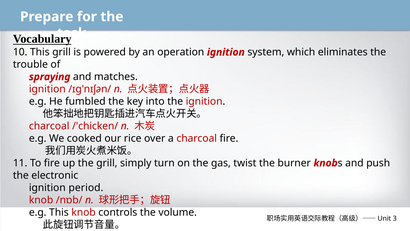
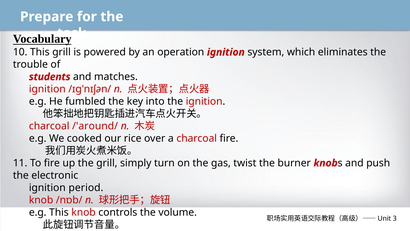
spraying: spraying -> students
/'chicken/: /'chicken/ -> /'around/
